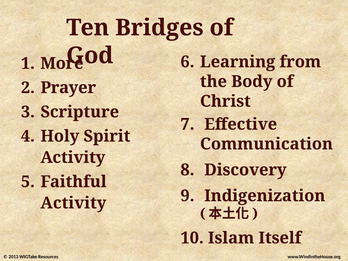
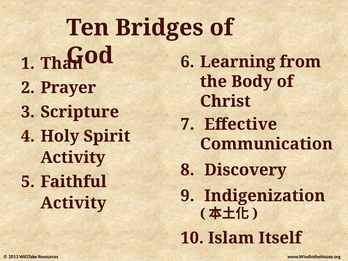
More: More -> Than
